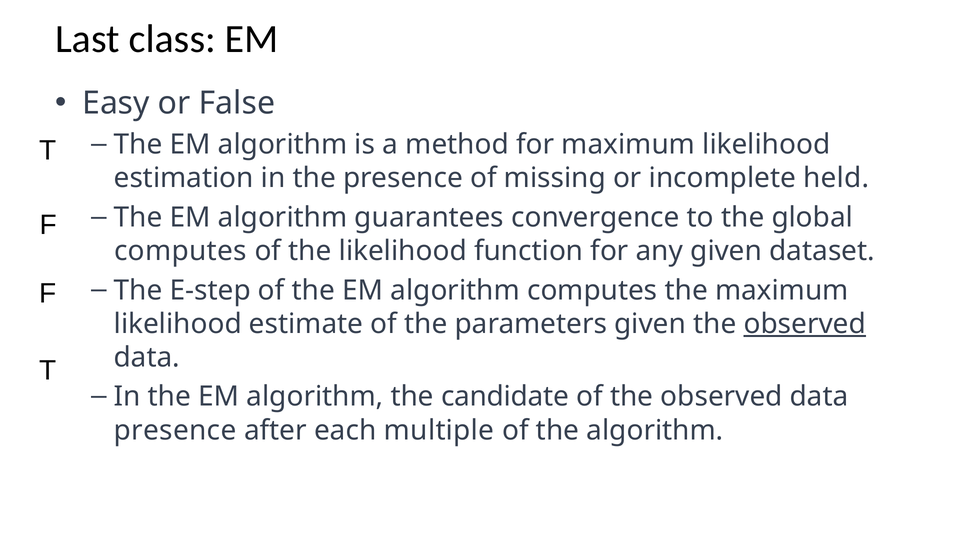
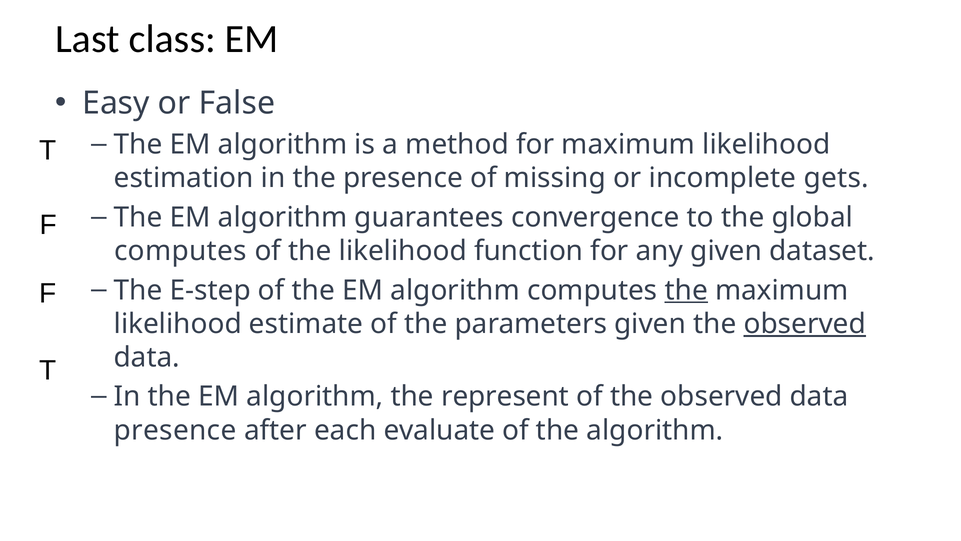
held: held -> gets
the at (686, 290) underline: none -> present
candidate: candidate -> represent
multiple: multiple -> evaluate
